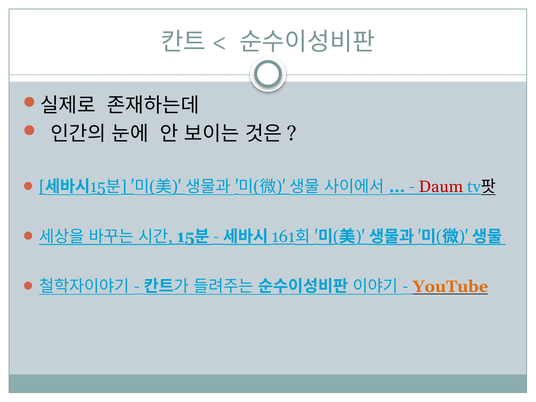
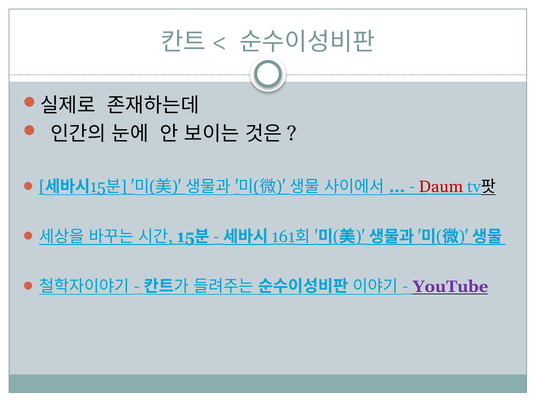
YouTube colour: orange -> purple
